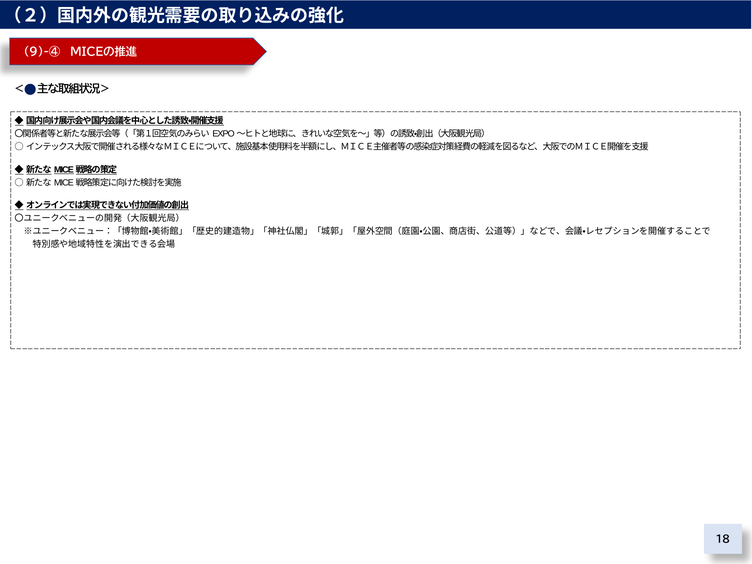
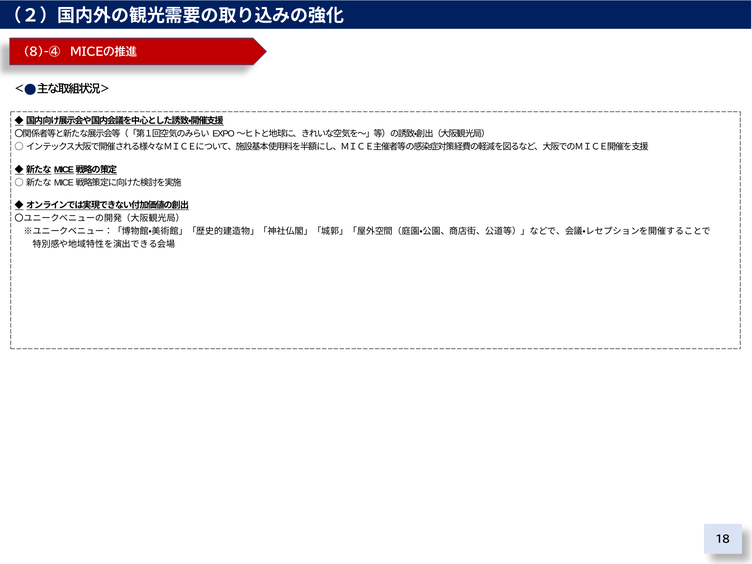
9)-④: 9)-④ -> 8)-④
